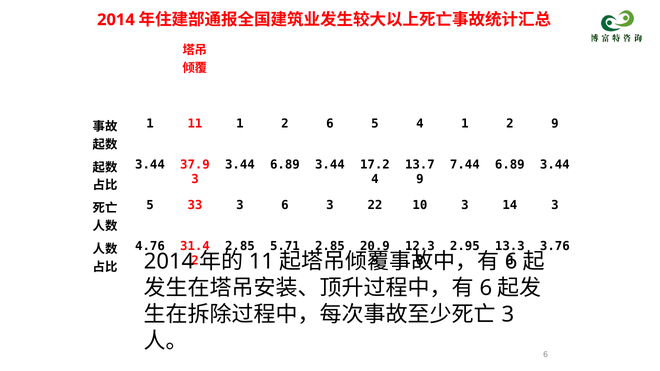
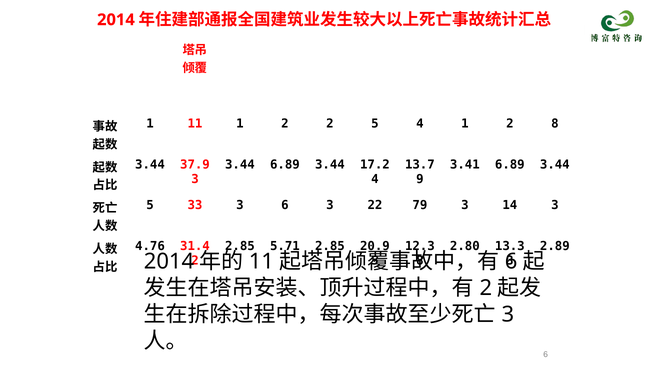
2 6: 6 -> 2
2 9: 9 -> 8
7.44: 7.44 -> 3.41
10: 10 -> 79
2.95: 2.95 -> 2.80
3.76: 3.76 -> 2.89
6 at (486, 288): 6 -> 2
